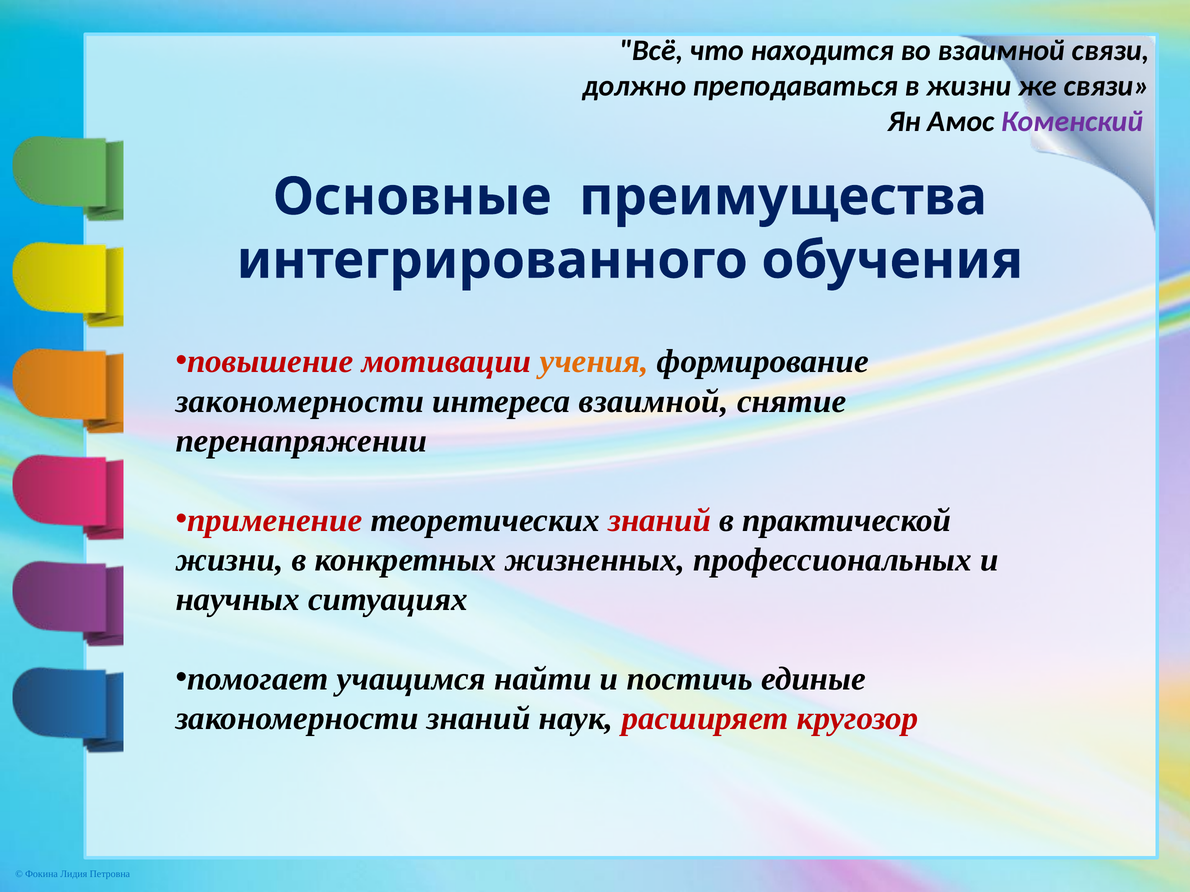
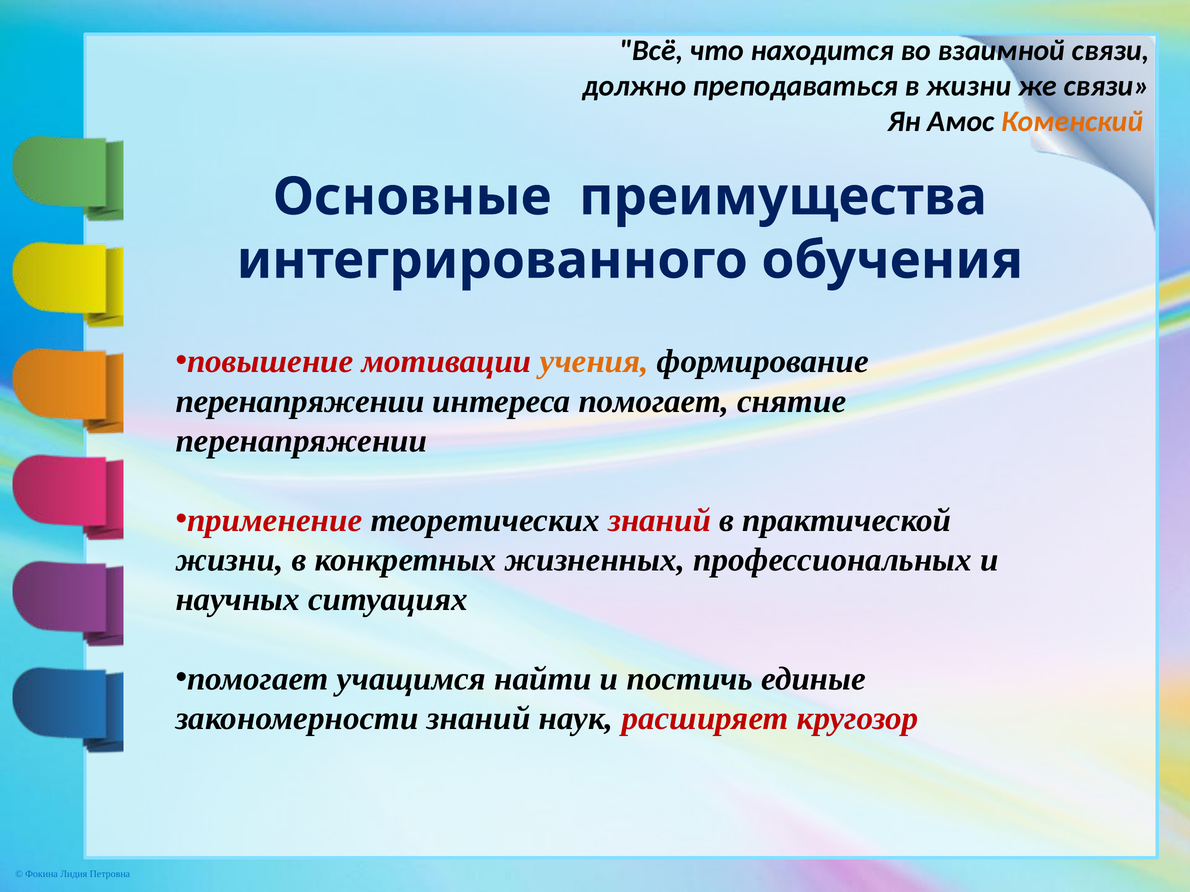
Коменский colour: purple -> orange
закономерности at (300, 401): закономерности -> перенапряжении
интереса взаимной: взаимной -> помогает
